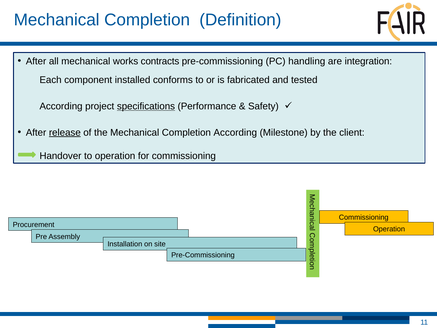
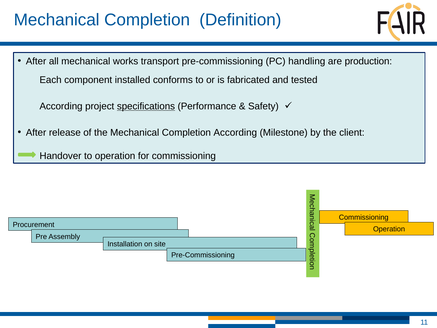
contracts: contracts -> transport
integration: integration -> production
release underline: present -> none
